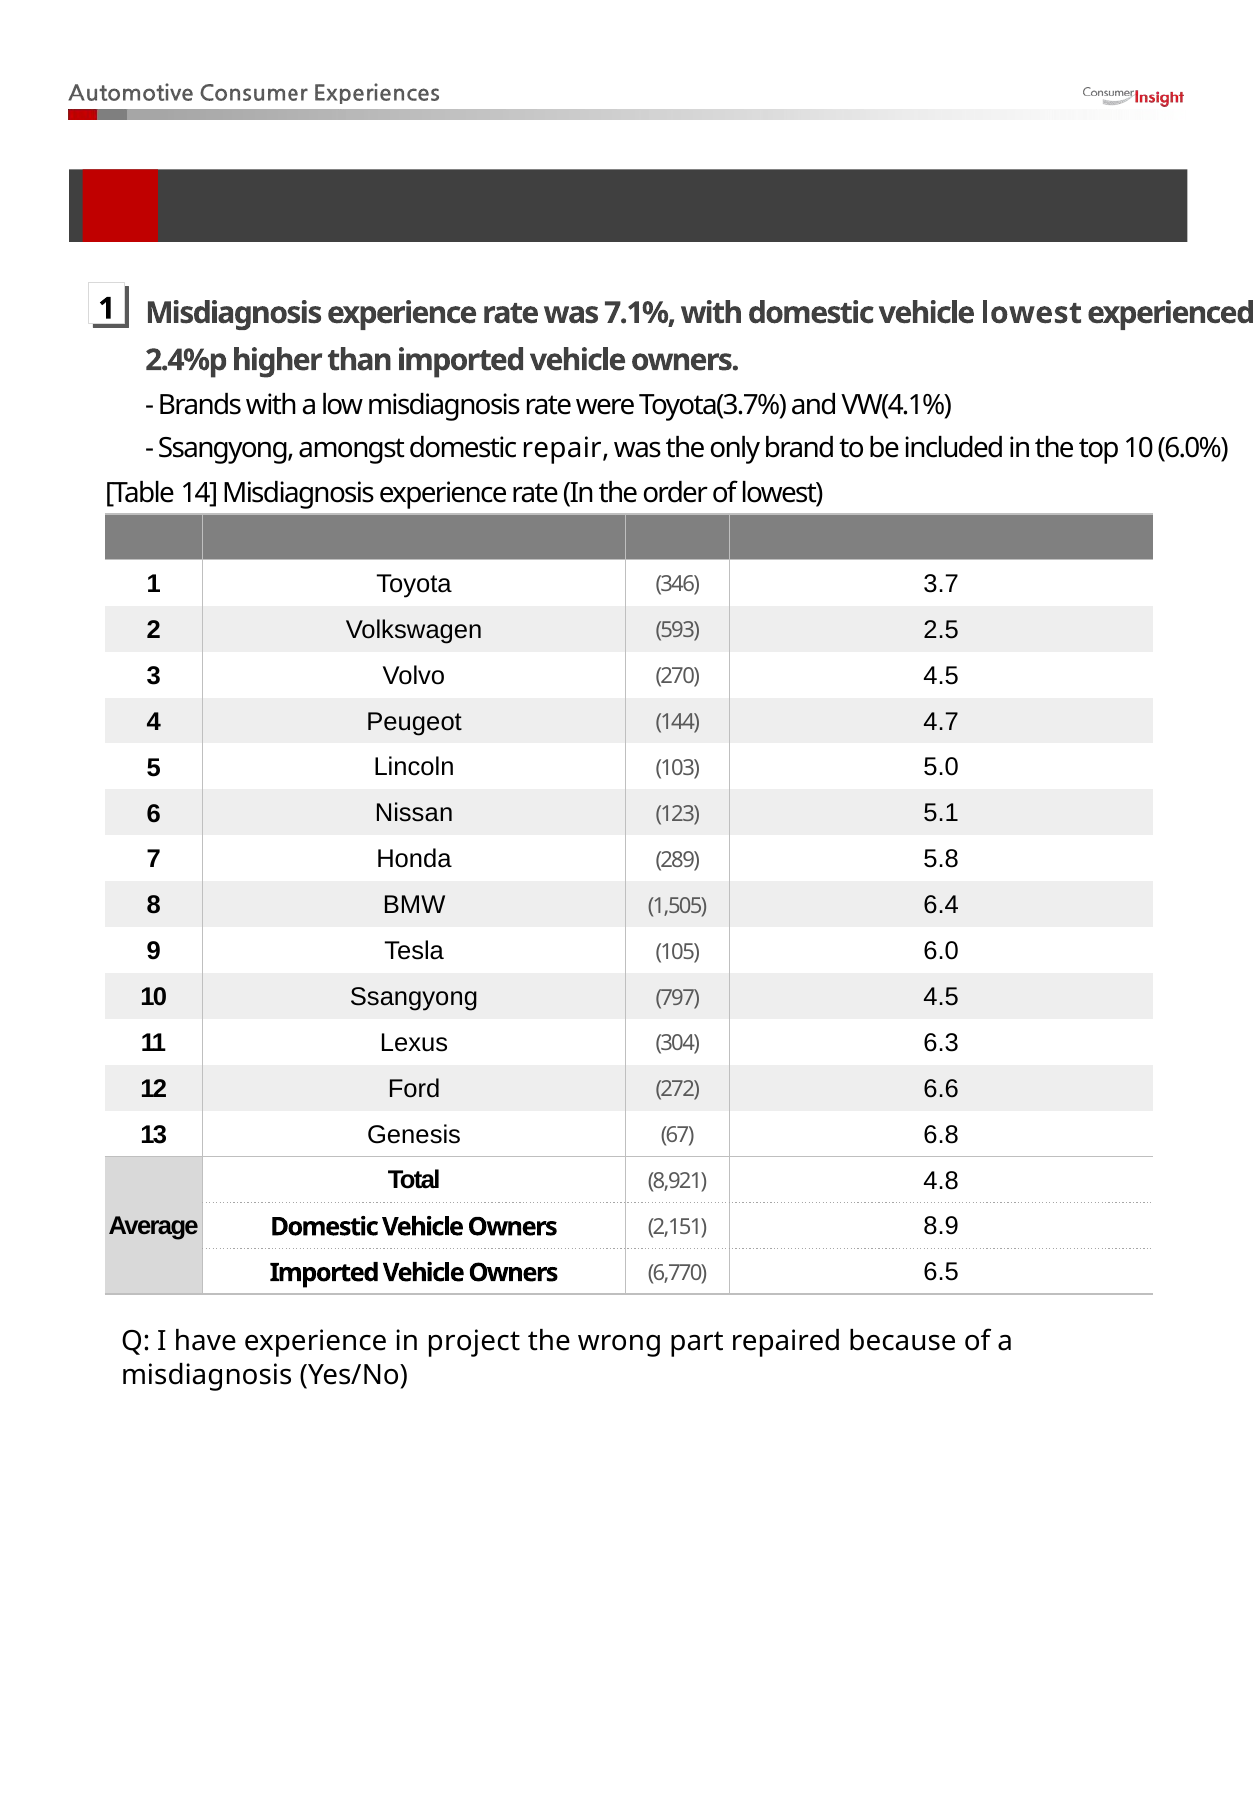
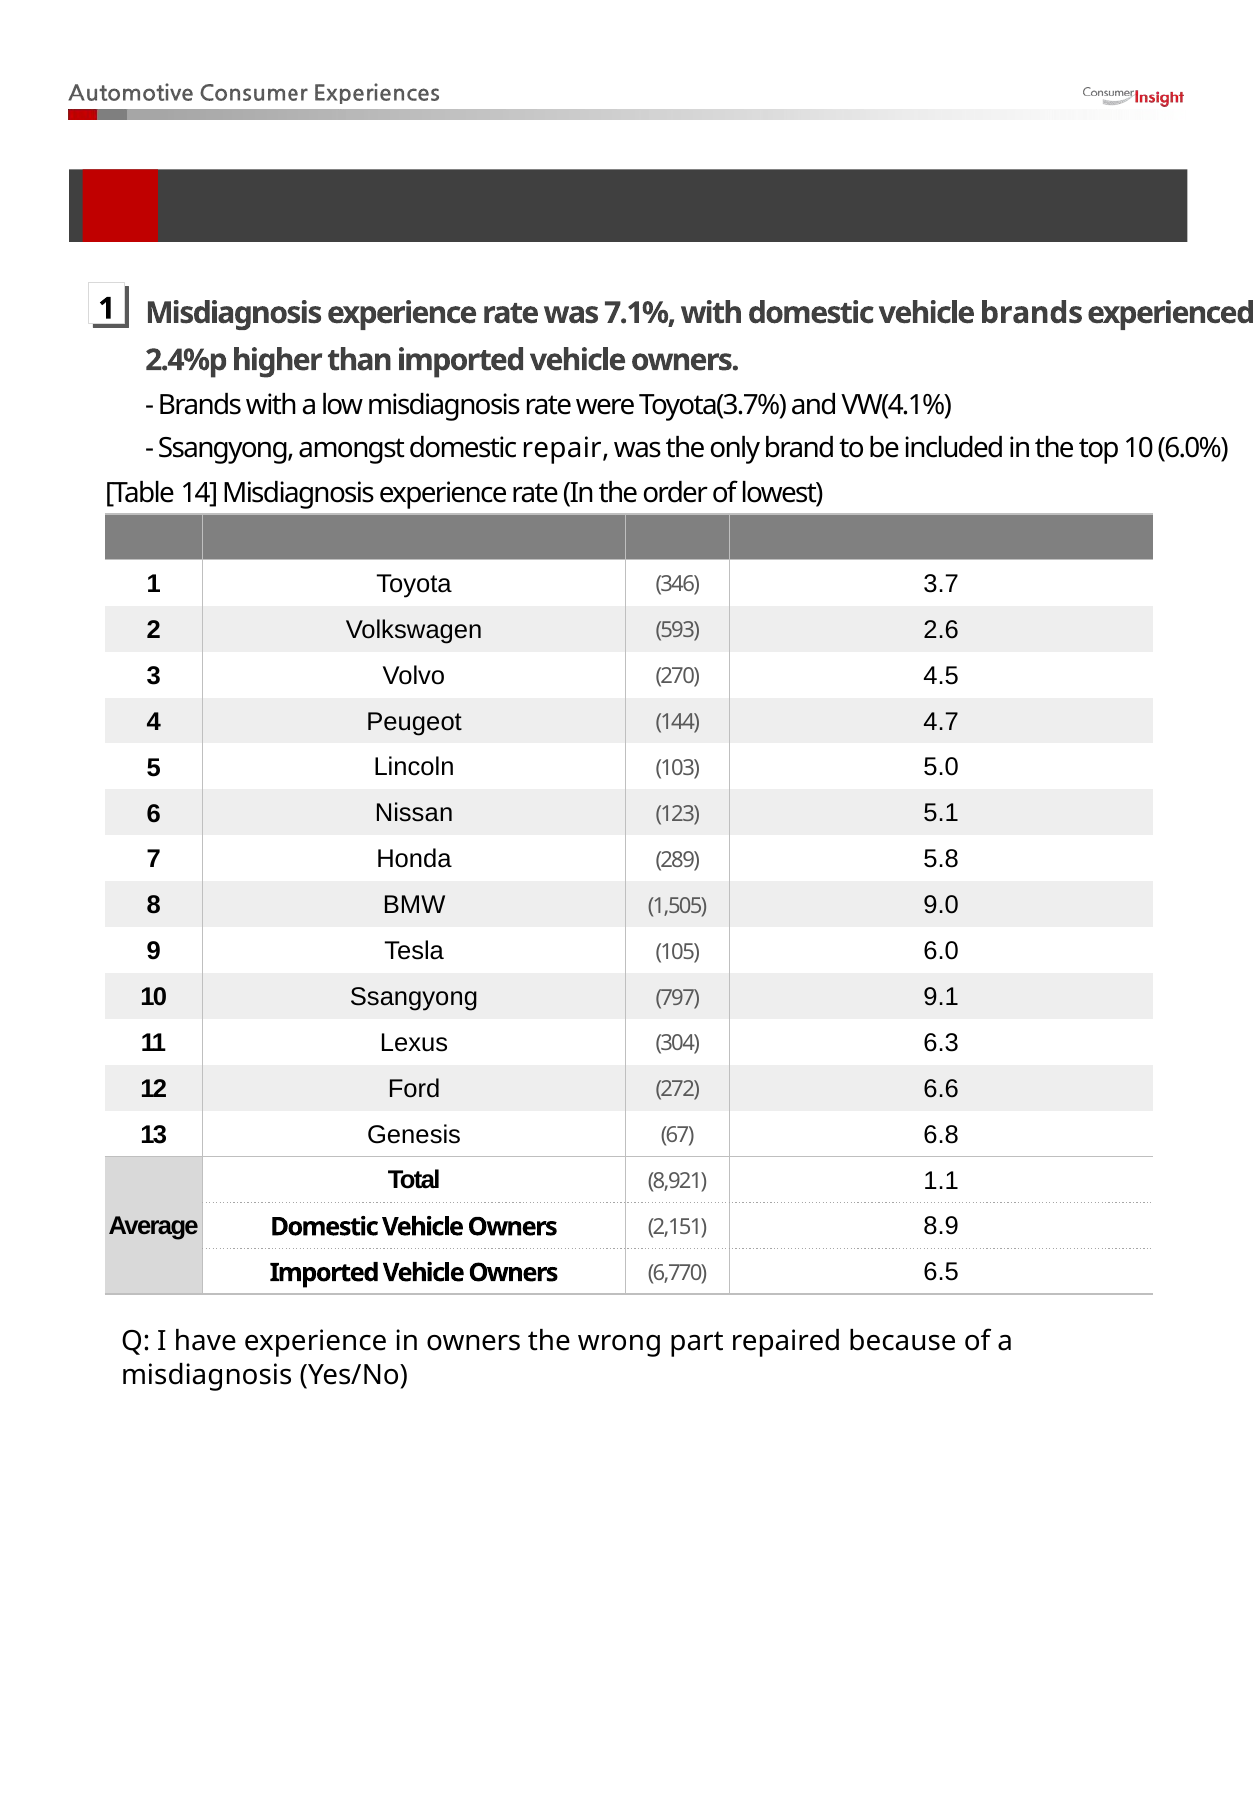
vehicle lowest: lowest -> brands
2.5: 2.5 -> 2.6
6.4: 6.4 -> 9.0
797 4.5: 4.5 -> 9.1
4.8: 4.8 -> 1.1
in project: project -> owners
